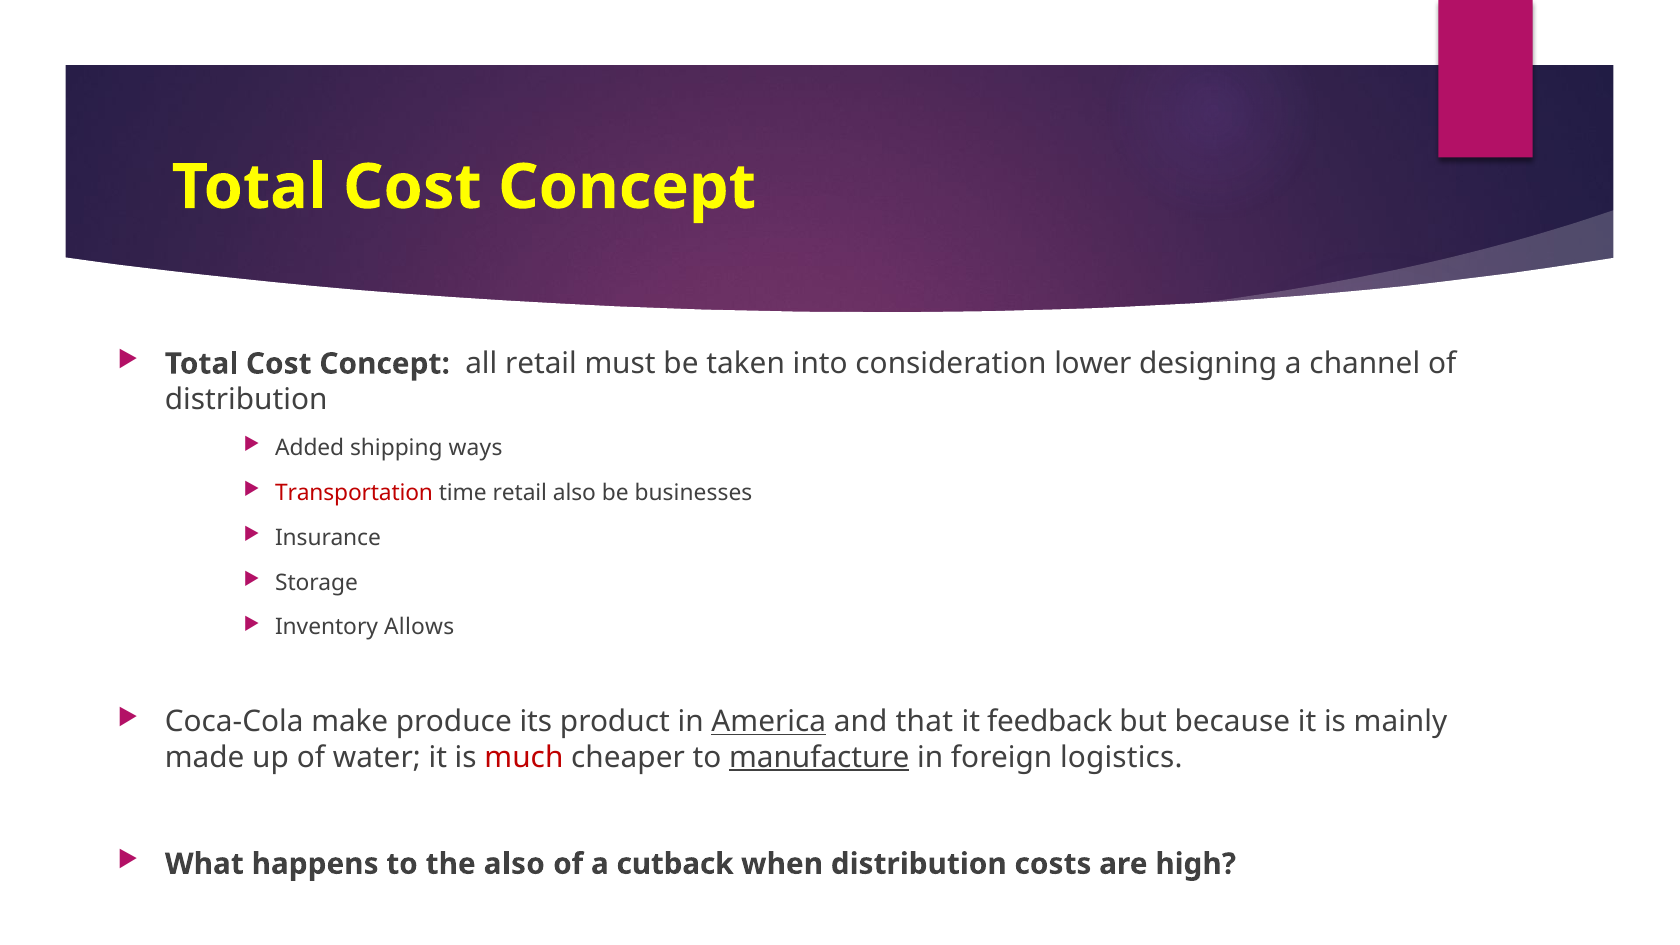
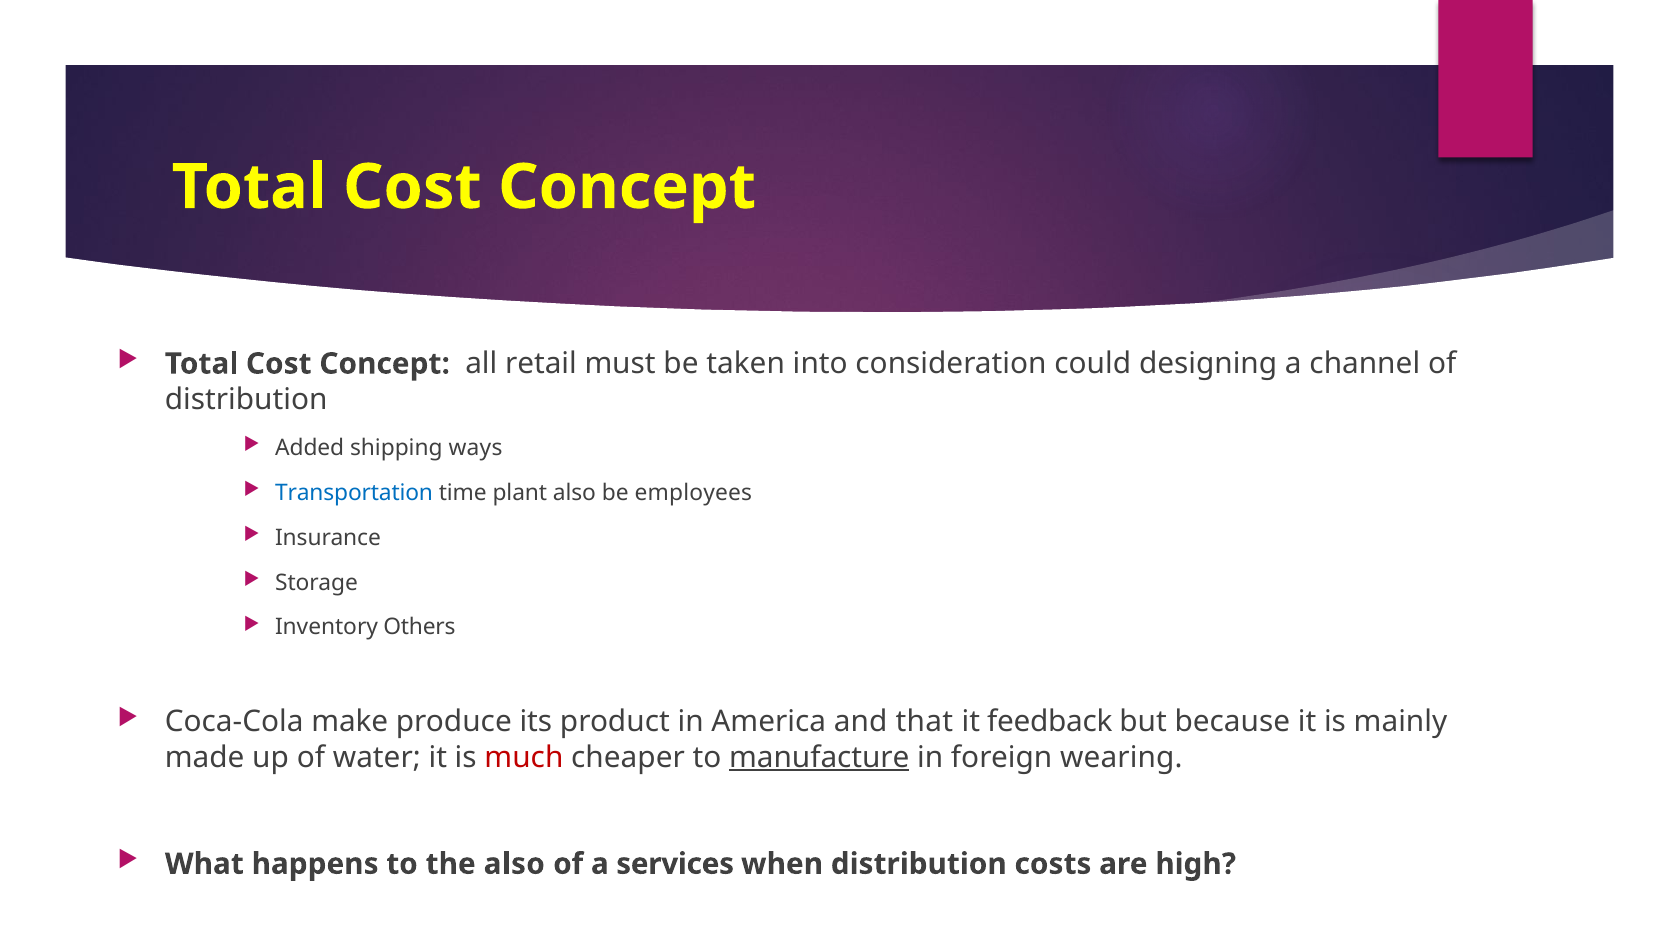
lower: lower -> could
Transportation colour: red -> blue
time retail: retail -> plant
businesses: businesses -> employees
Allows: Allows -> Others
America underline: present -> none
logistics: logistics -> wearing
cutback: cutback -> services
